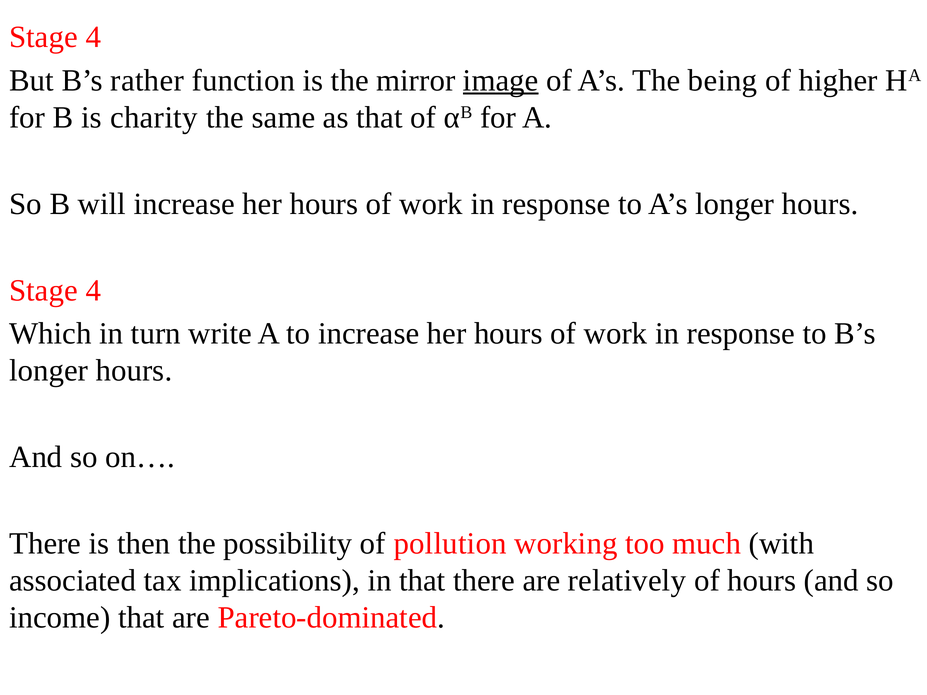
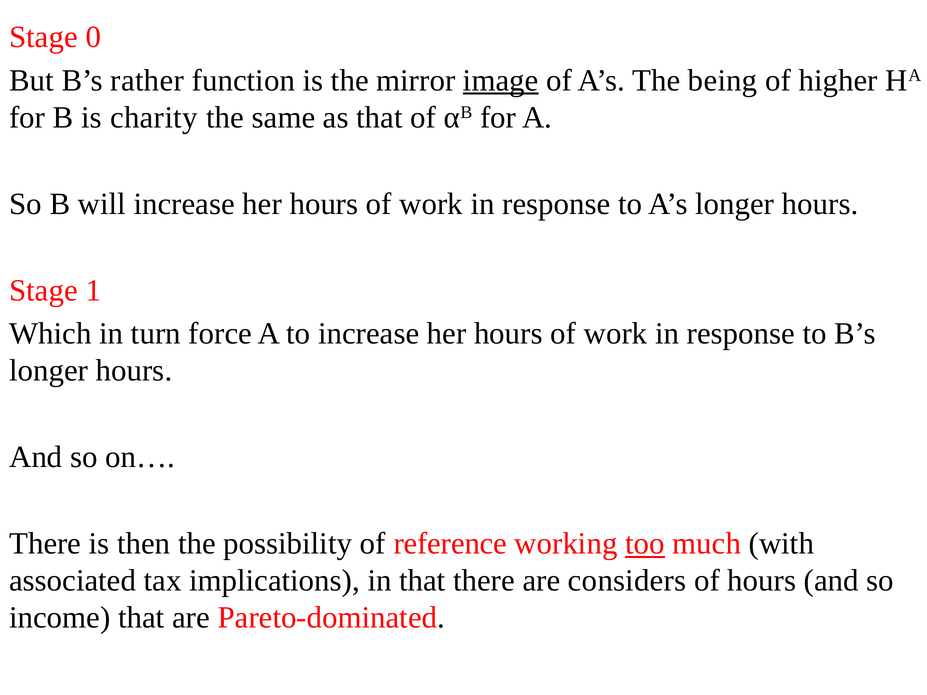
4 at (93, 37): 4 -> 0
4 at (93, 290): 4 -> 1
write: write -> force
pollution: pollution -> reference
too underline: none -> present
relatively: relatively -> considers
